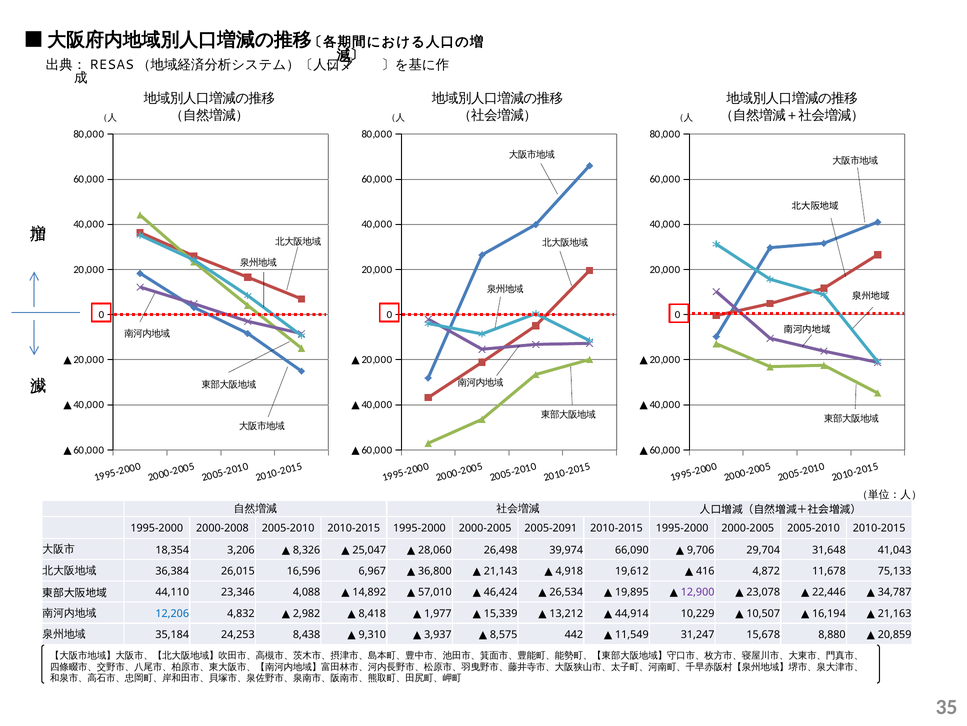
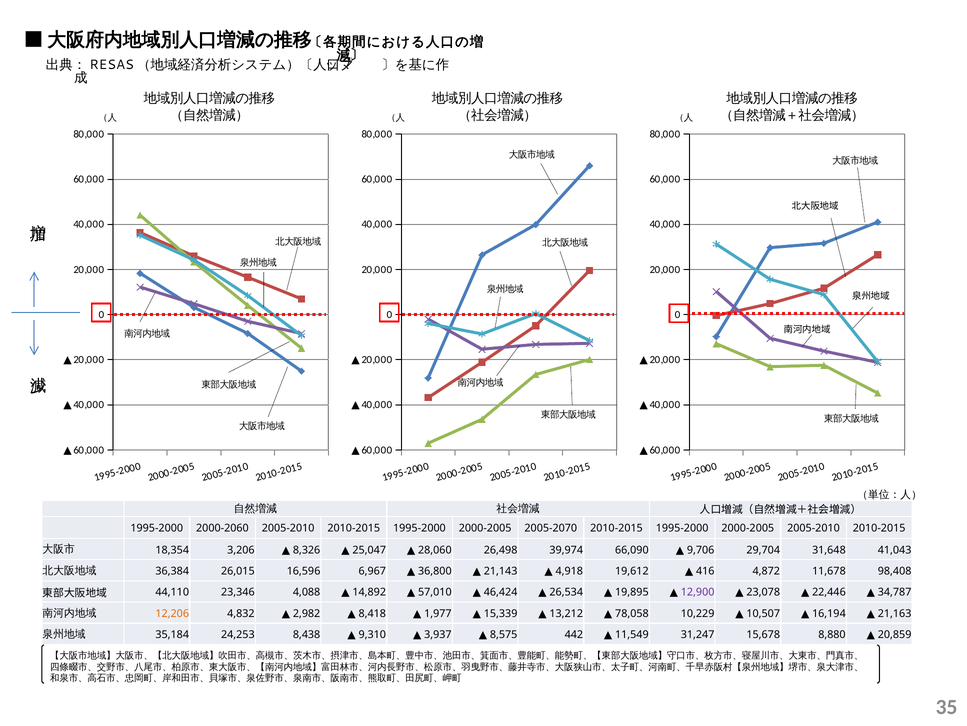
2000-2008: 2000-2008 -> 2000-2060
2005-2091: 2005-2091 -> 2005-2070
75,133: 75,133 -> 98,408
12,206 colour: blue -> orange
44,914: 44,914 -> 78,058
